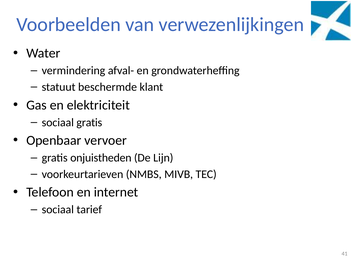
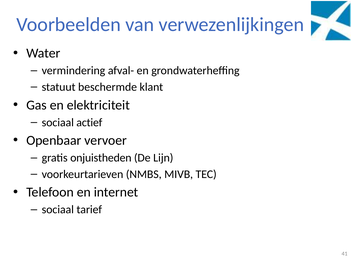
sociaal gratis: gratis -> actief
